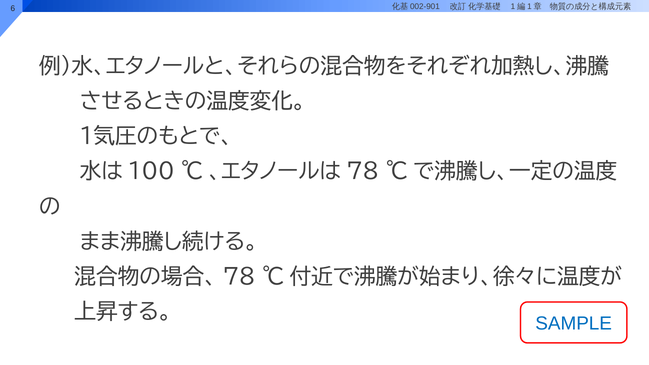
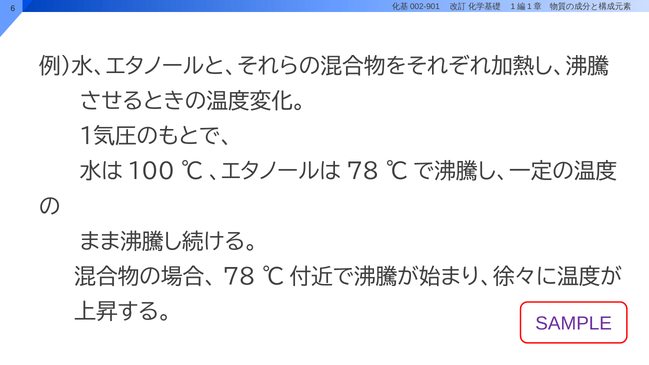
SAMPLE colour: blue -> purple
